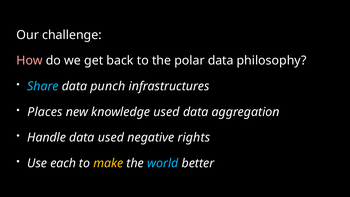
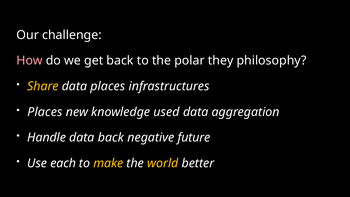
polar data: data -> they
Share colour: light blue -> yellow
data punch: punch -> places
data used: used -> back
rights: rights -> future
world colour: light blue -> yellow
